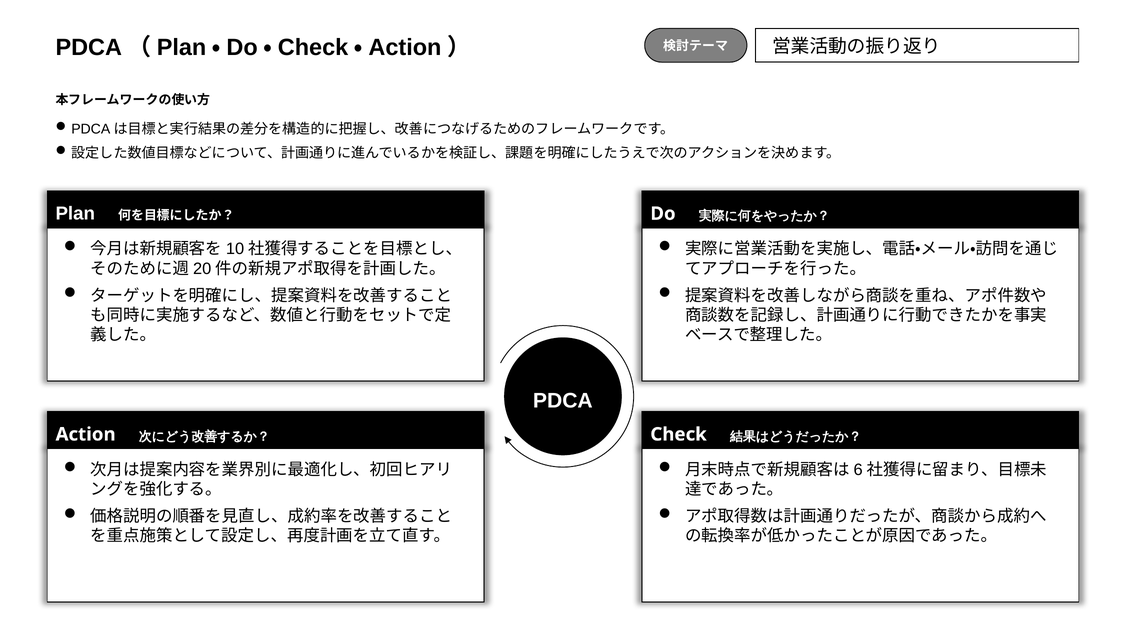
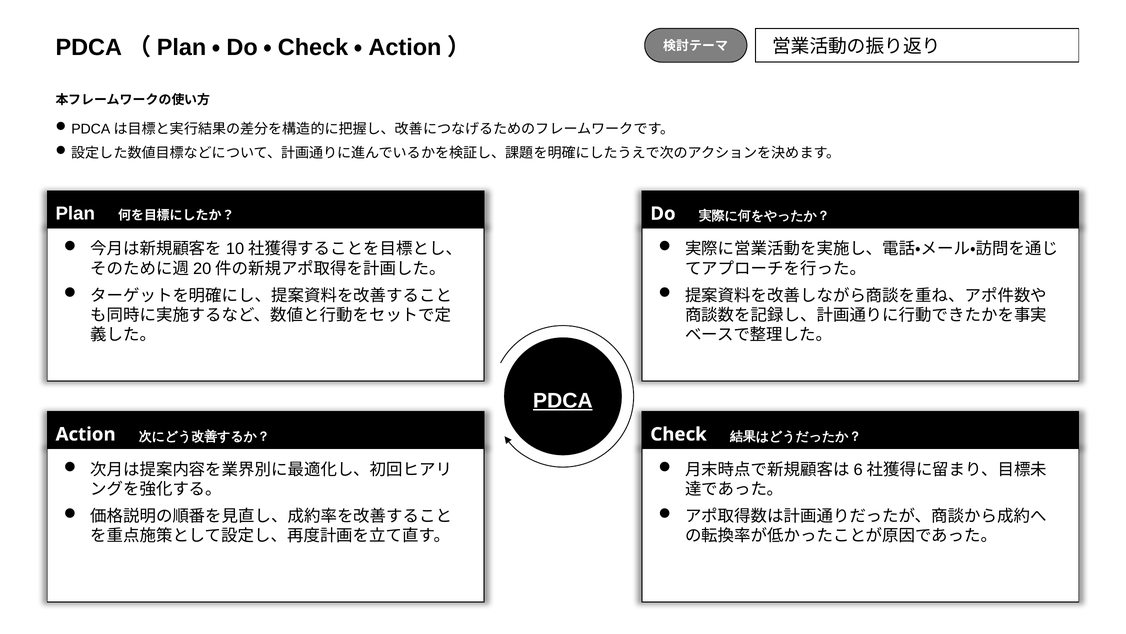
PDCA underline: none -> present
